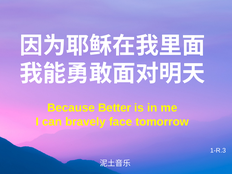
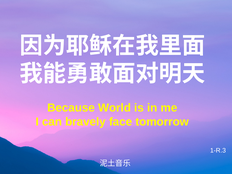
Better: Better -> World
